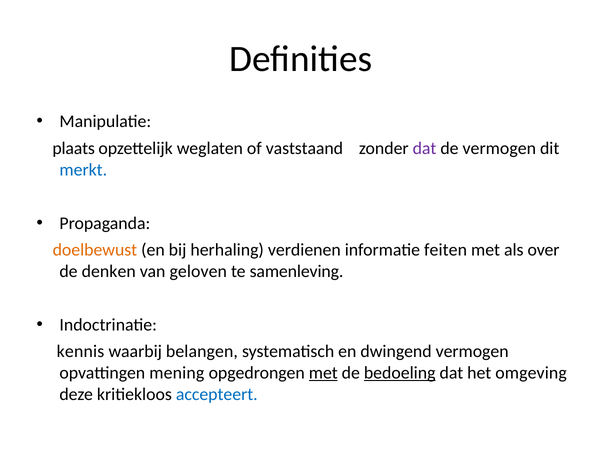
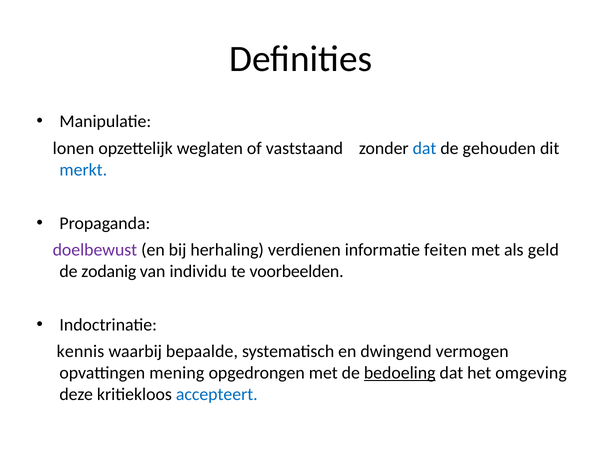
plaats: plaats -> lonen
dat at (425, 149) colour: purple -> blue
de vermogen: vermogen -> gehouden
doelbewust colour: orange -> purple
over: over -> geld
denken: denken -> zodanig
geloven: geloven -> individu
samenleving: samenleving -> voorbeelden
belangen: belangen -> bepaalde
met at (323, 373) underline: present -> none
